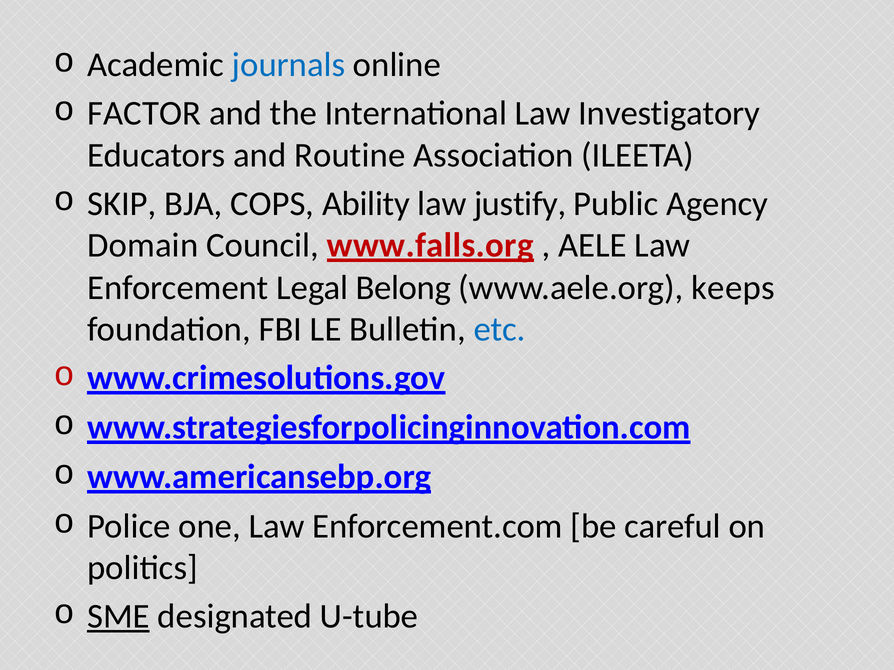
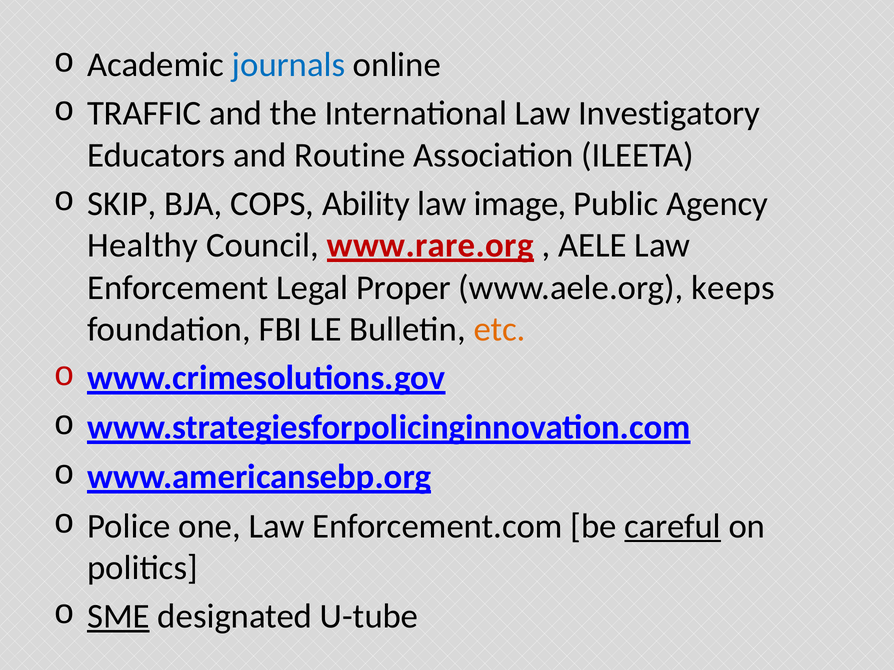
FACTOR: FACTOR -> TRAFFIC
justify: justify -> image
Domain: Domain -> Healthy
www.falls.org: www.falls.org -> www.rare.org
Belong: Belong -> Proper
etc colour: blue -> orange
careful underline: none -> present
